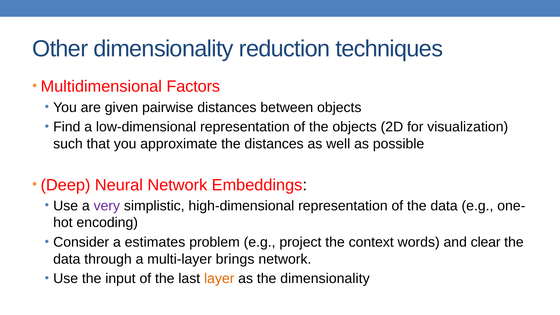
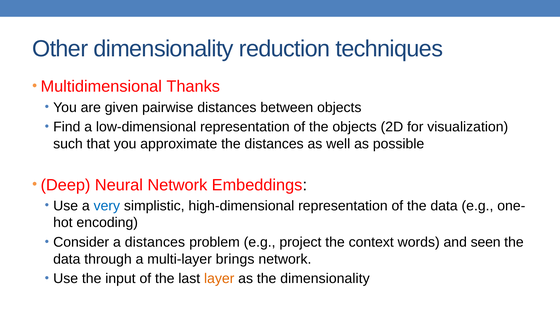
Factors: Factors -> Thanks
very colour: purple -> blue
a estimates: estimates -> distances
clear: clear -> seen
